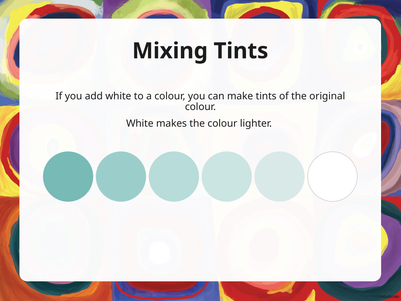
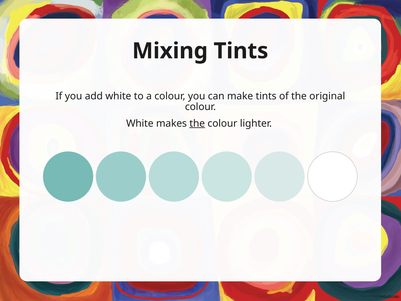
the at (197, 123) underline: none -> present
